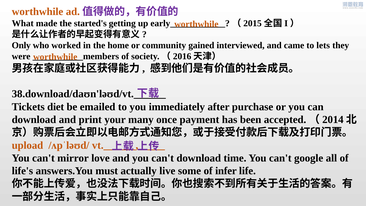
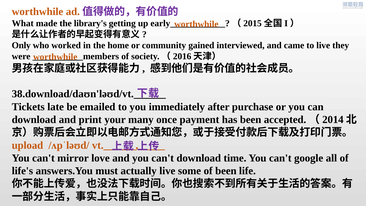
started's: started's -> library's
to lets: lets -> live
diet: diet -> late
of infer: infer -> been
